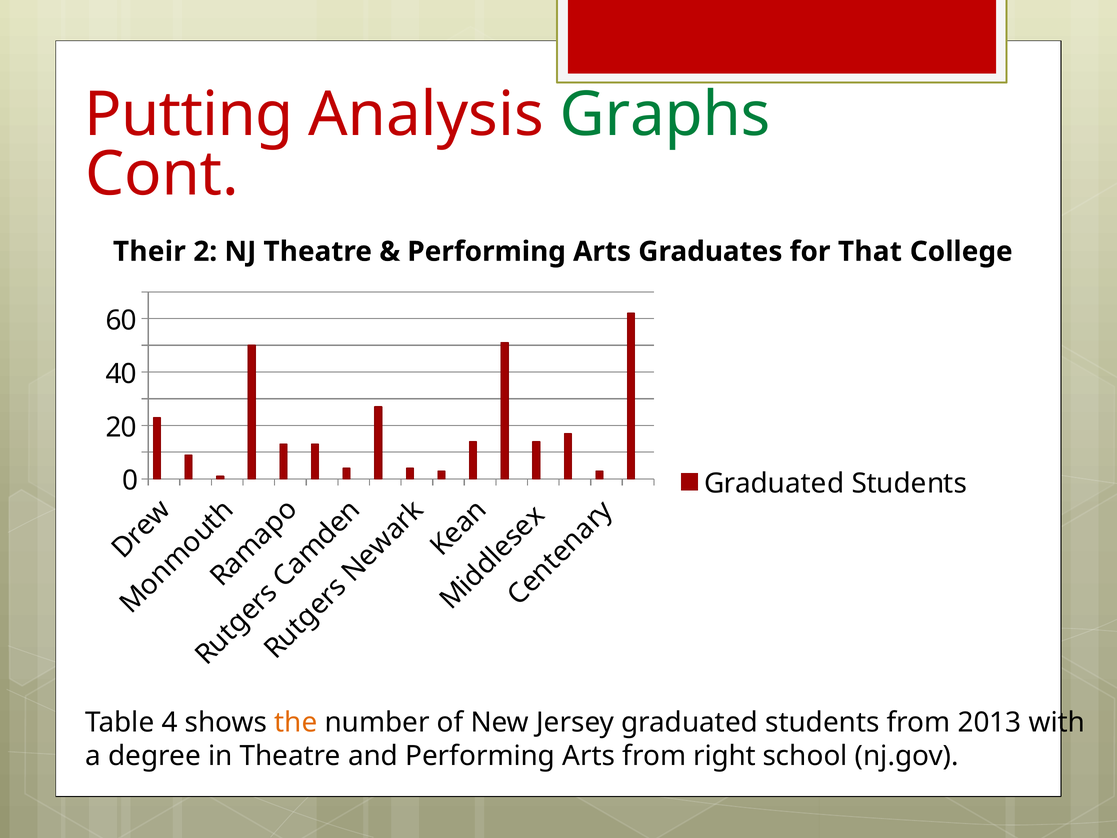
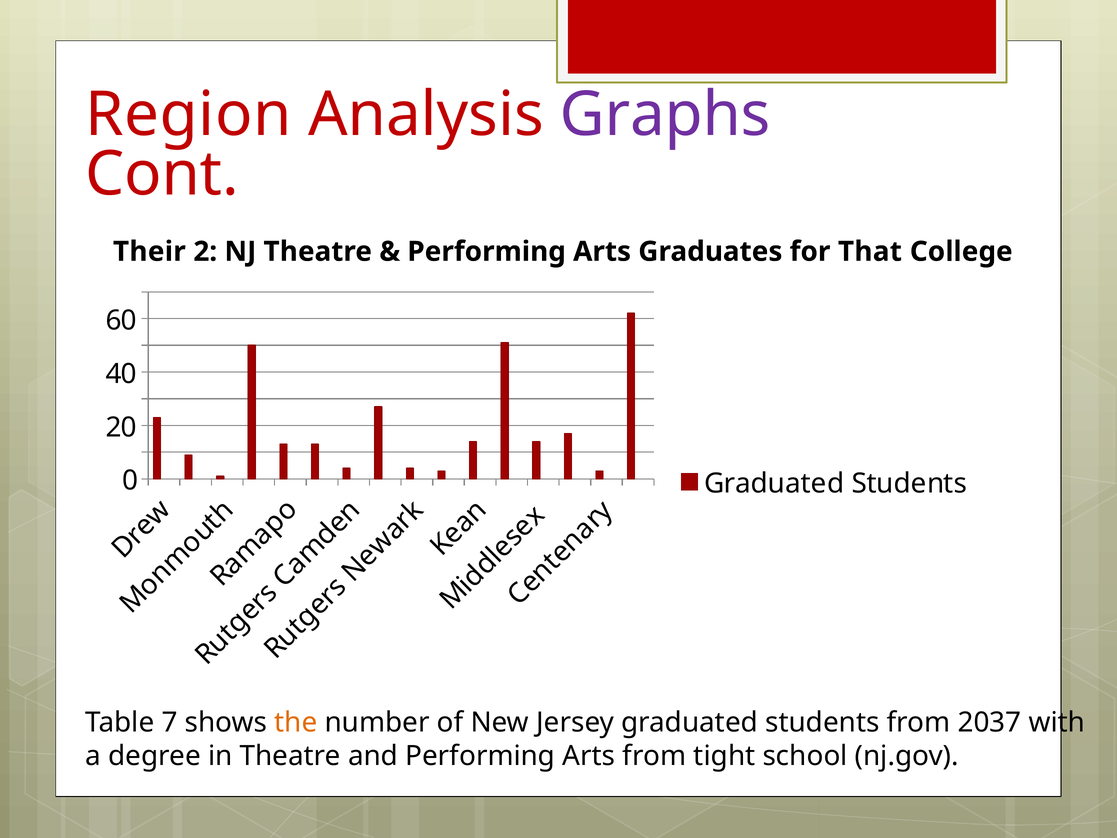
Putting: Putting -> Region
Graphs colour: green -> purple
4: 4 -> 7
2013: 2013 -> 2037
right: right -> tight
